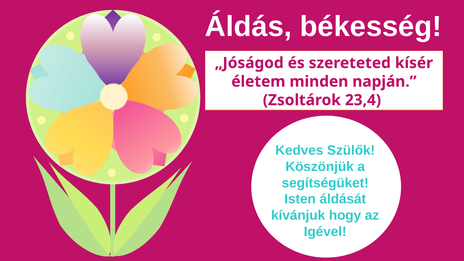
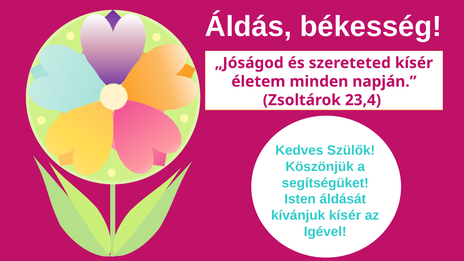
kívánjuk hogy: hogy -> kísér
